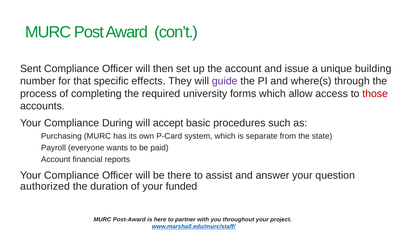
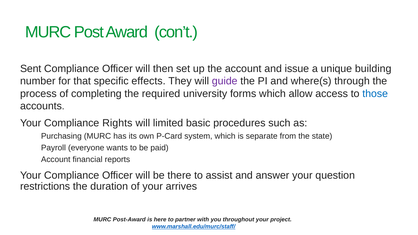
those colour: red -> blue
During: During -> Rights
accept: accept -> limited
authorized: authorized -> restrictions
funded: funded -> arrives
